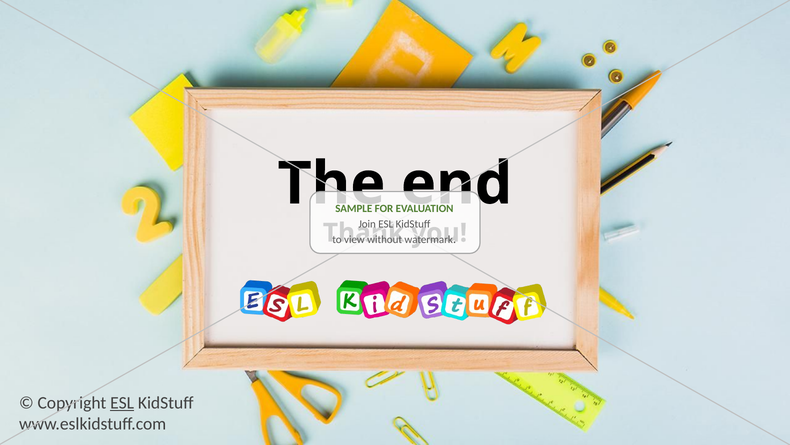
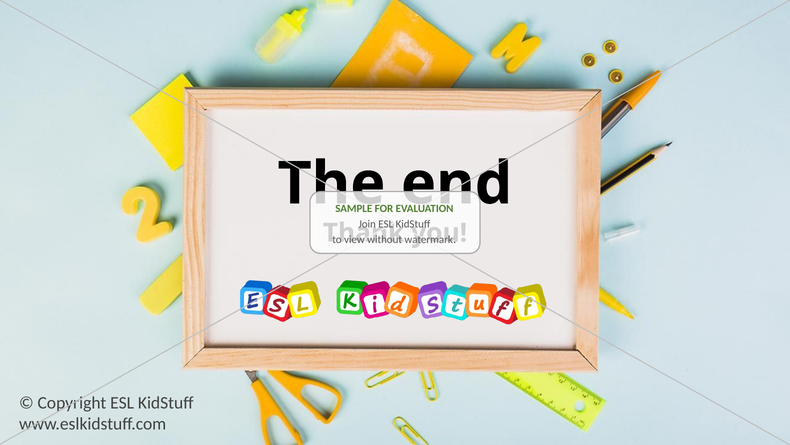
ESL at (122, 402) underline: present -> none
